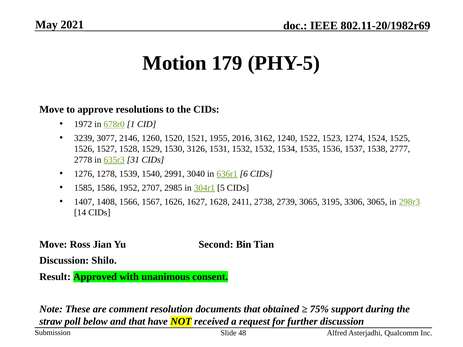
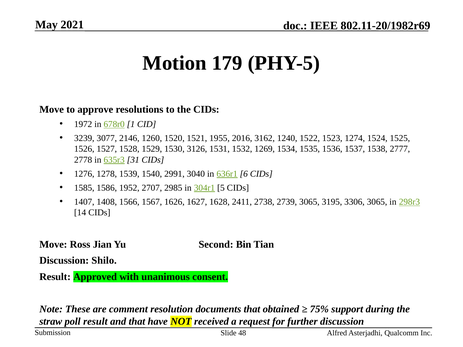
1532 1532: 1532 -> 1269
poll below: below -> result
